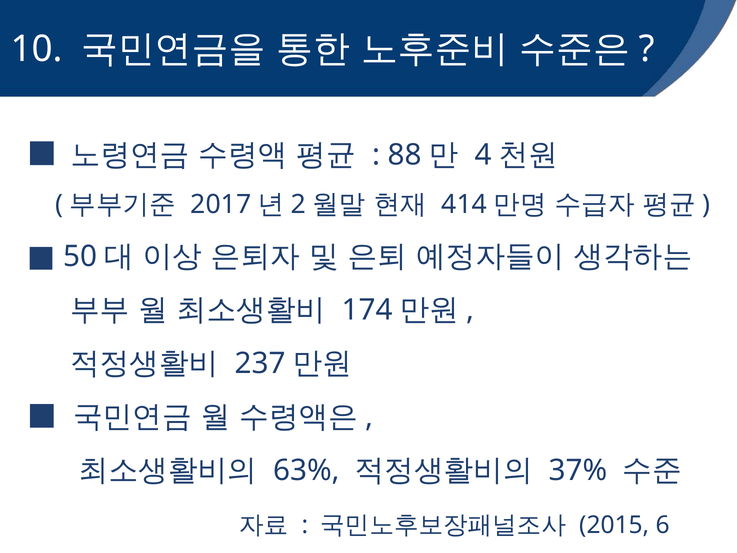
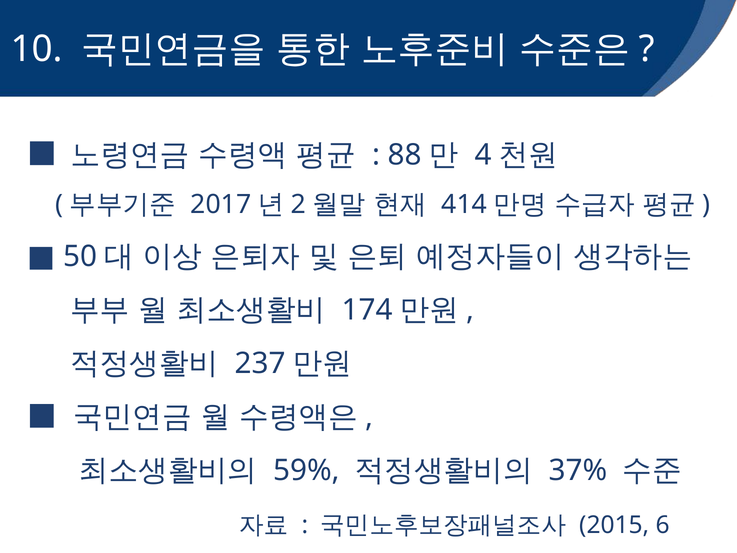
63%: 63% -> 59%
